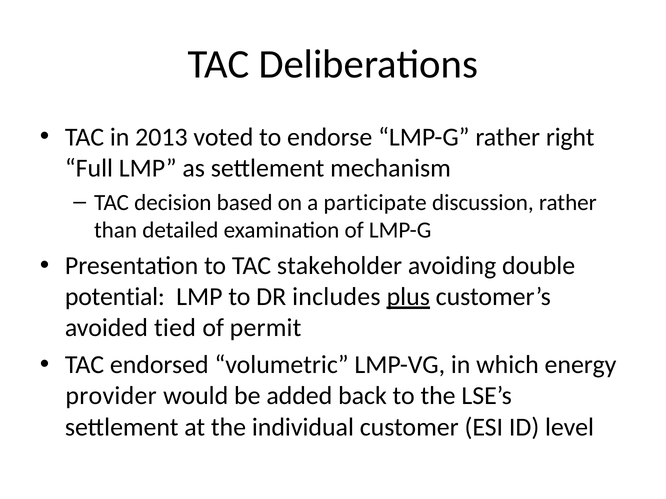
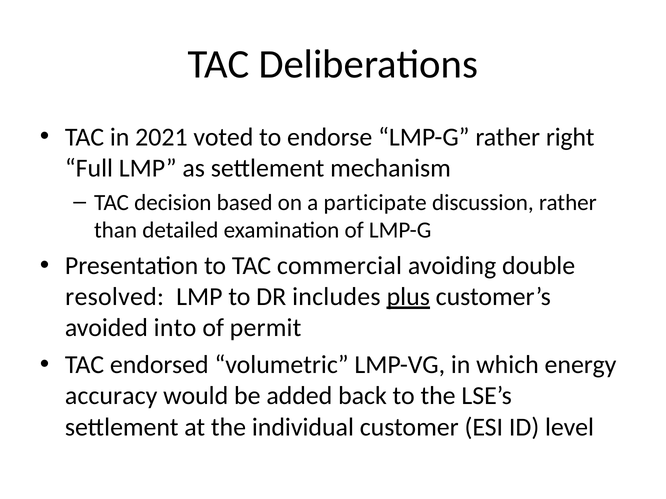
2013: 2013 -> 2021
stakeholder: stakeholder -> commercial
potential: potential -> resolved
tied: tied -> into
provider: provider -> accuracy
